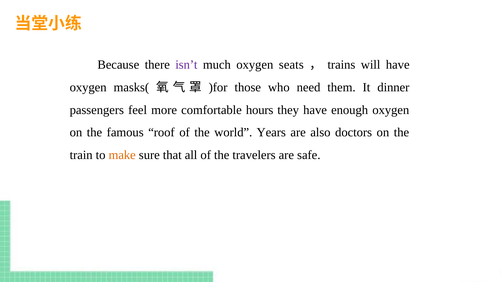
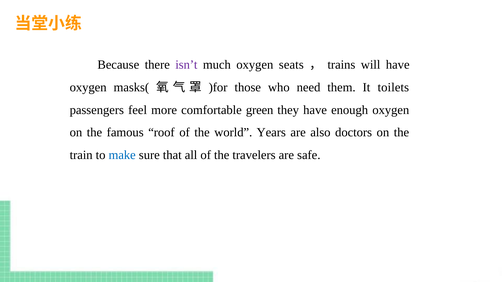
dinner: dinner -> toilets
hours: hours -> green
make colour: orange -> blue
